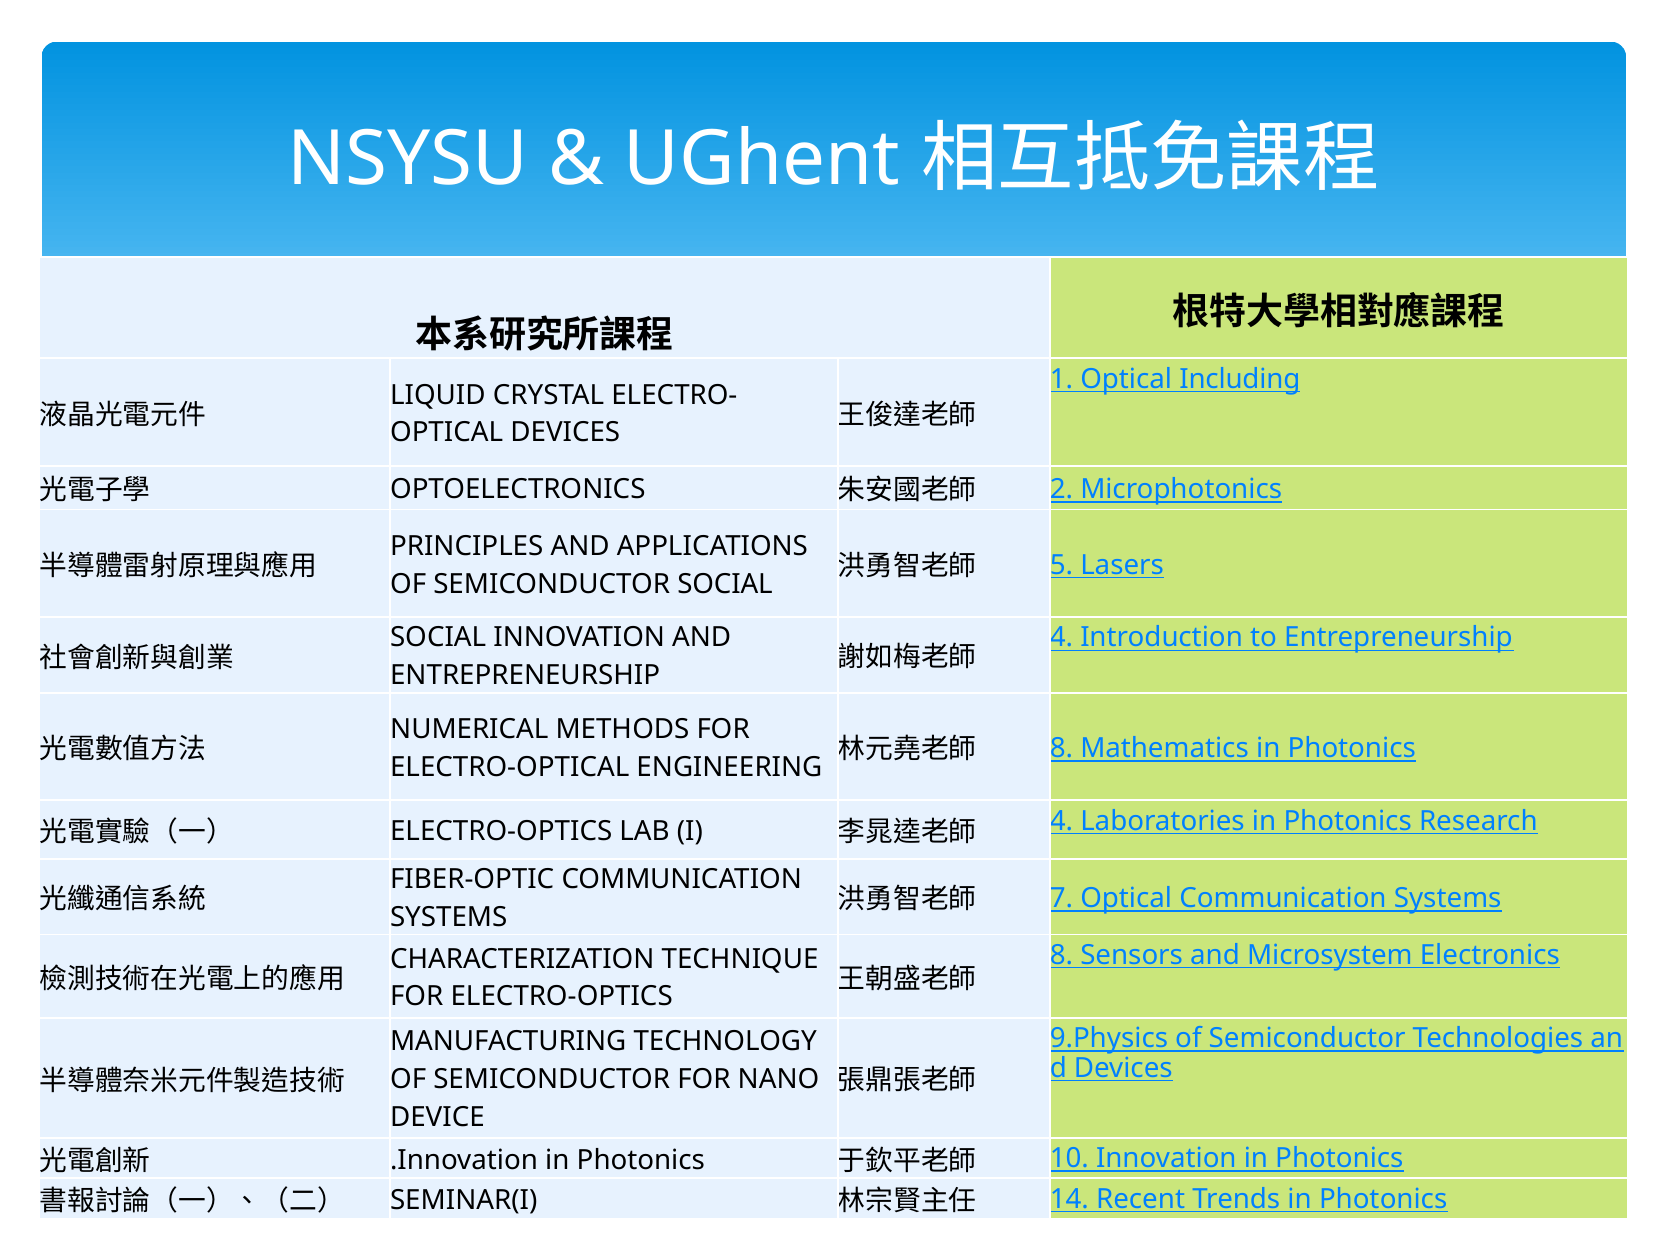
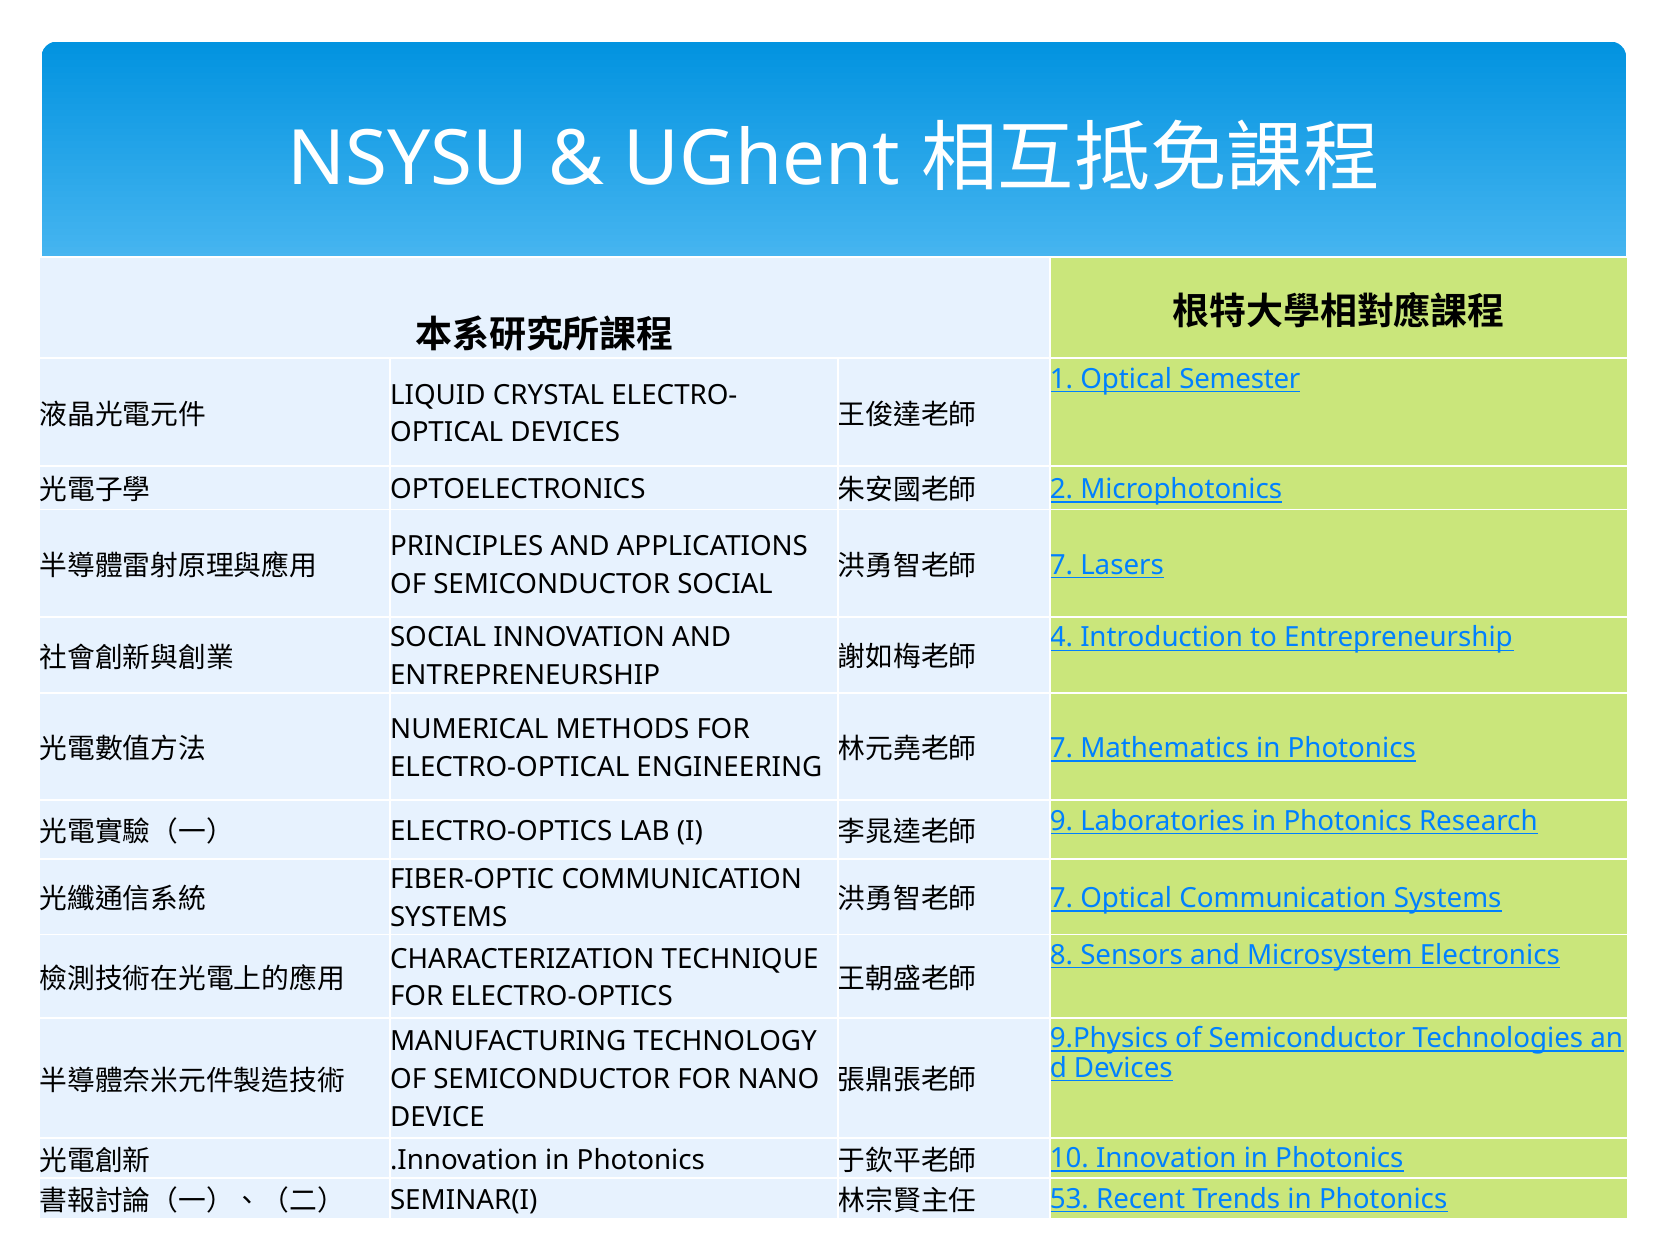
Including: Including -> Semester
5 at (1061, 565): 5 -> 7
8 at (1061, 748): 8 -> 7
4 at (1061, 821): 4 -> 9
14: 14 -> 53
